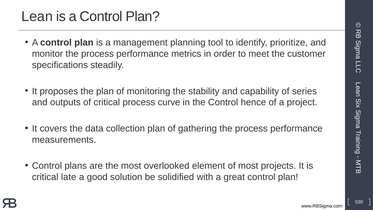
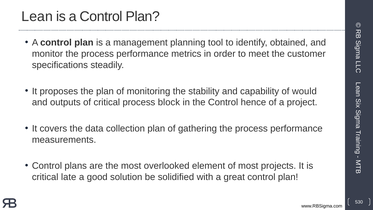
prioritize: prioritize -> obtained
series: series -> would
curve: curve -> block
